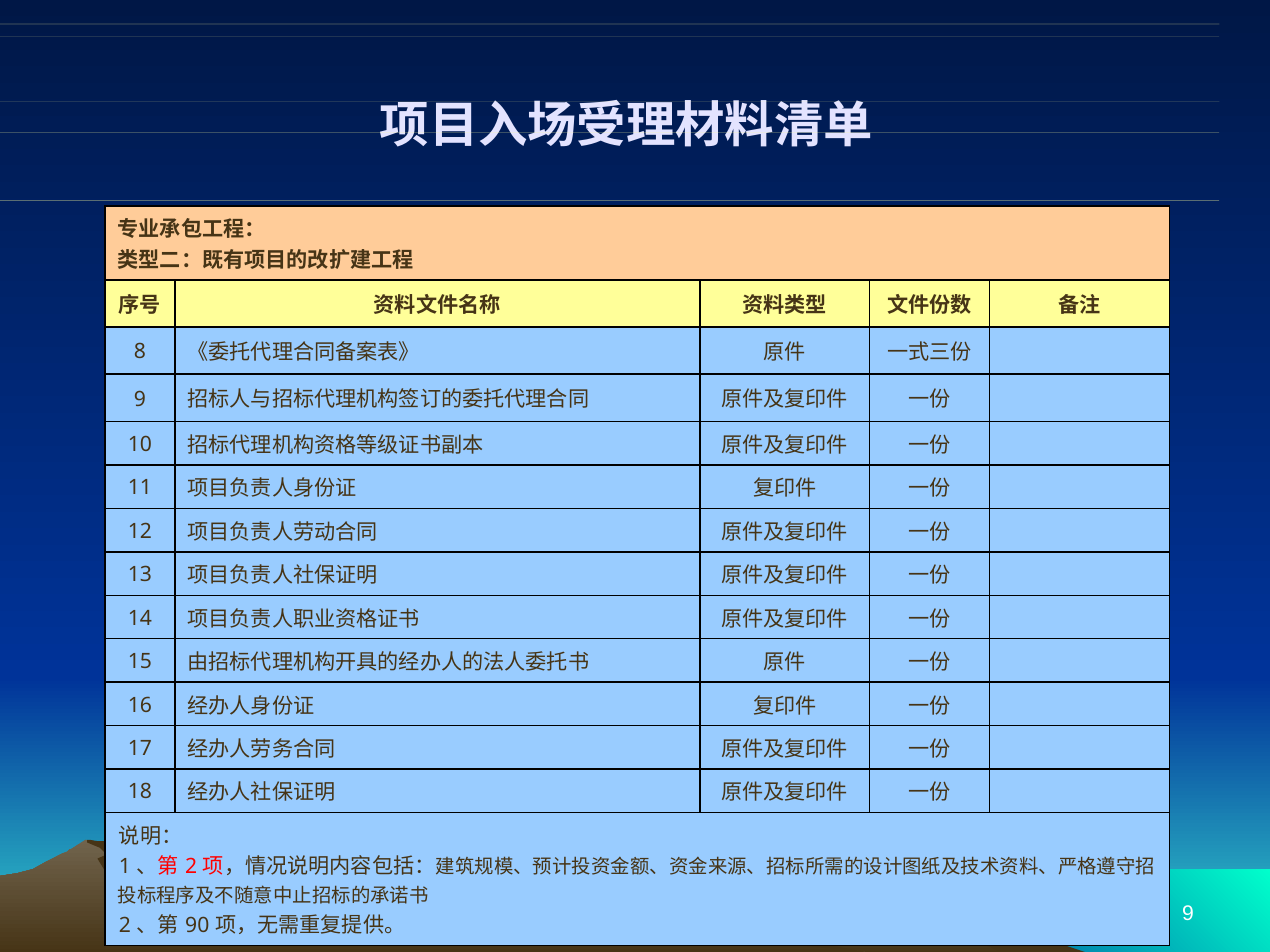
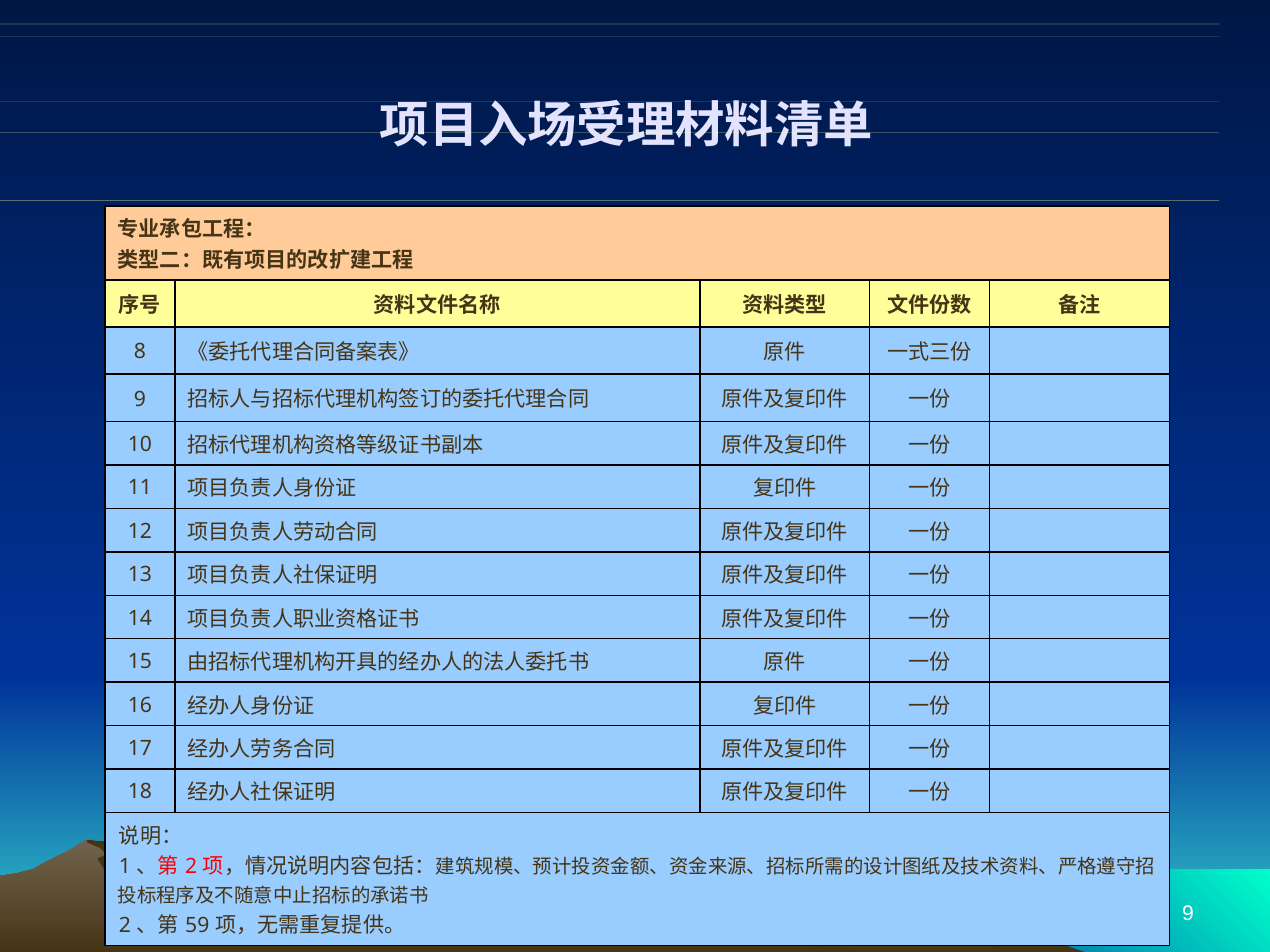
90: 90 -> 59
